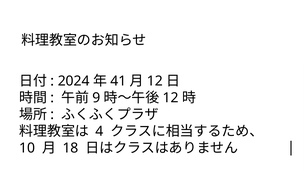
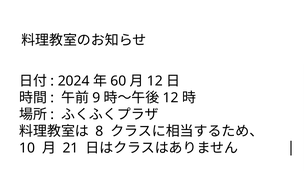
41: 41 -> 60
4: 4 -> 8
18: 18 -> 21
